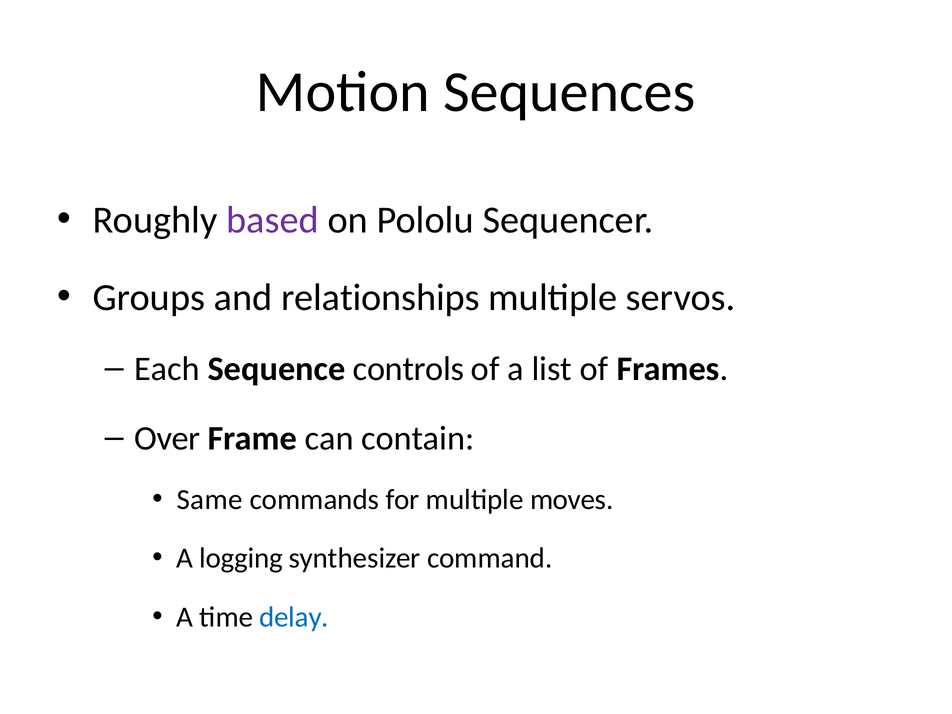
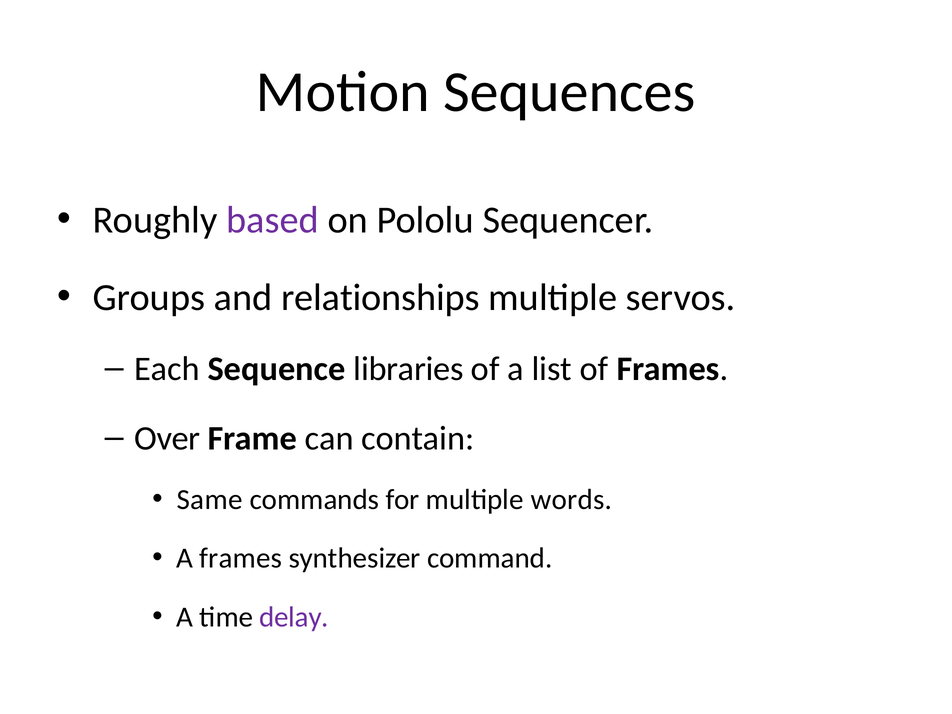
controls: controls -> libraries
moves: moves -> words
A logging: logging -> frames
delay colour: blue -> purple
